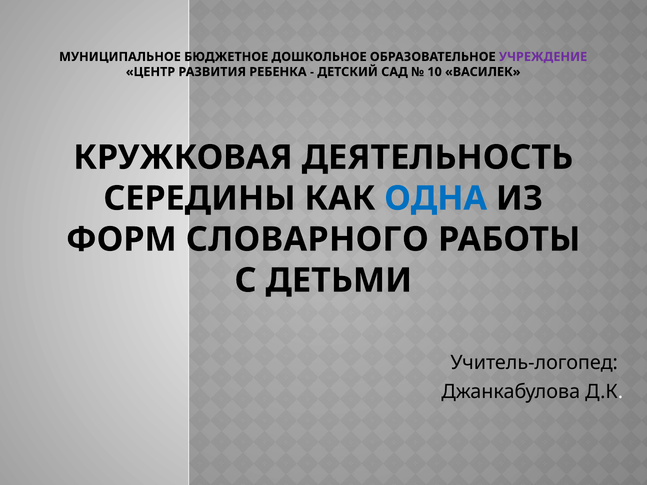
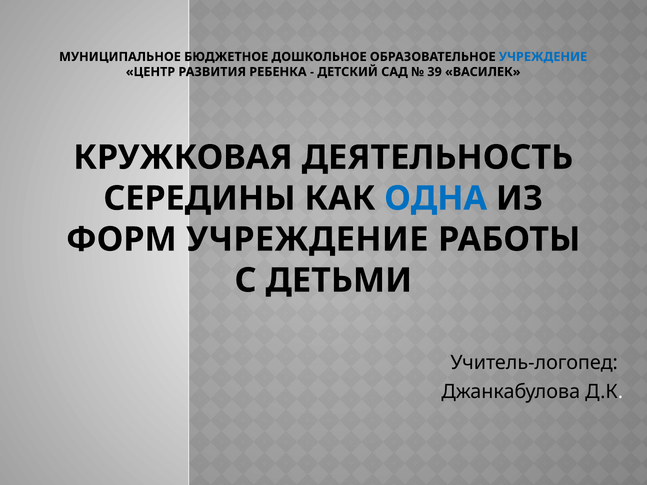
УЧРЕЖДЕНИЕ at (543, 57) colour: purple -> blue
10: 10 -> 39
ФОРМ СЛОВАРНОГО: СЛОВАРНОГО -> УЧРЕЖДЕНИЕ
